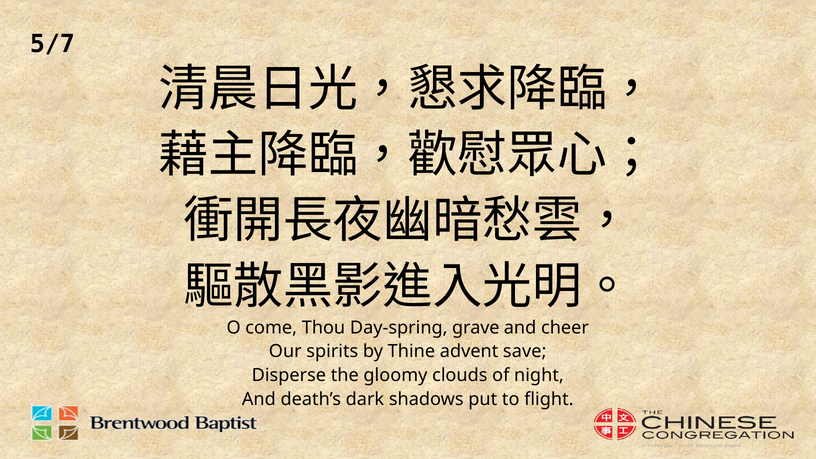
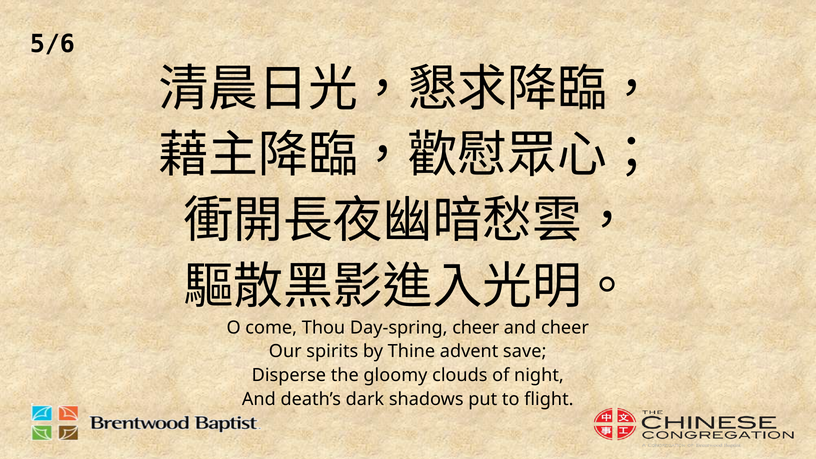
5/7: 5/7 -> 5/6
Day-spring grave: grave -> cheer
